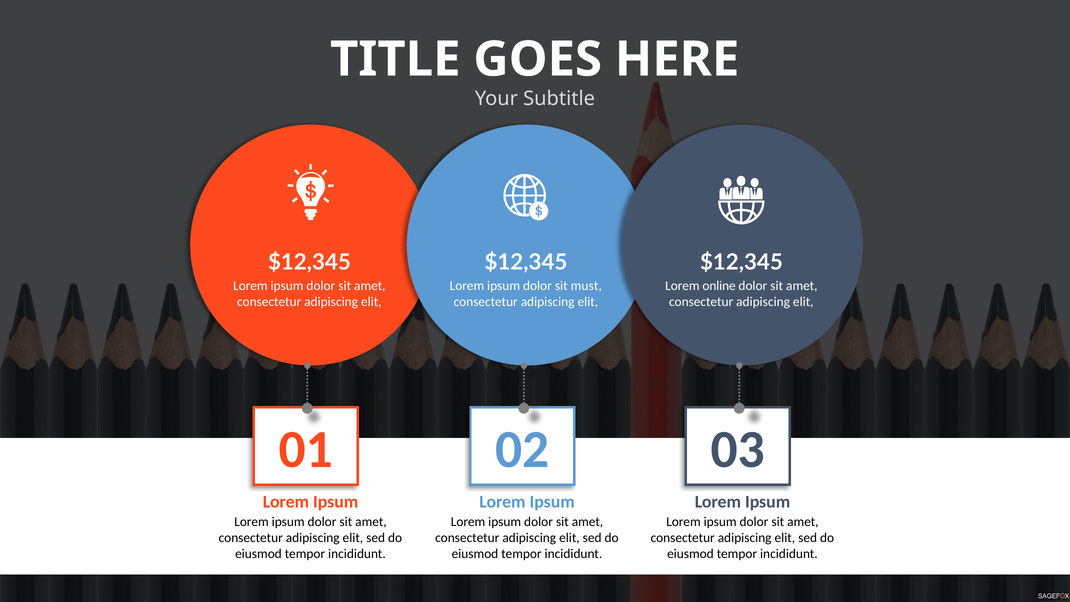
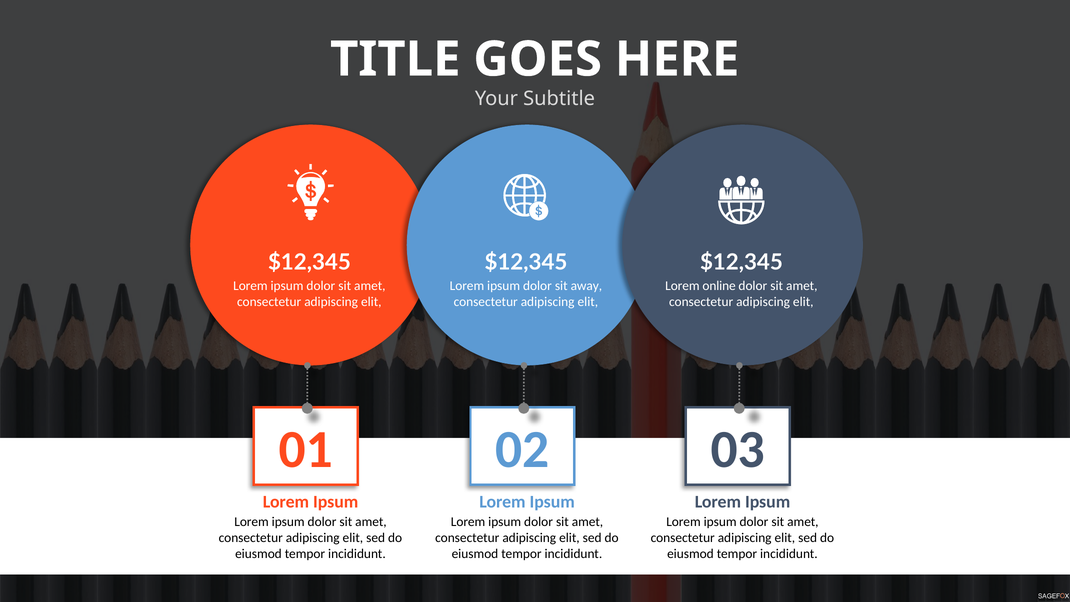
must: must -> away
